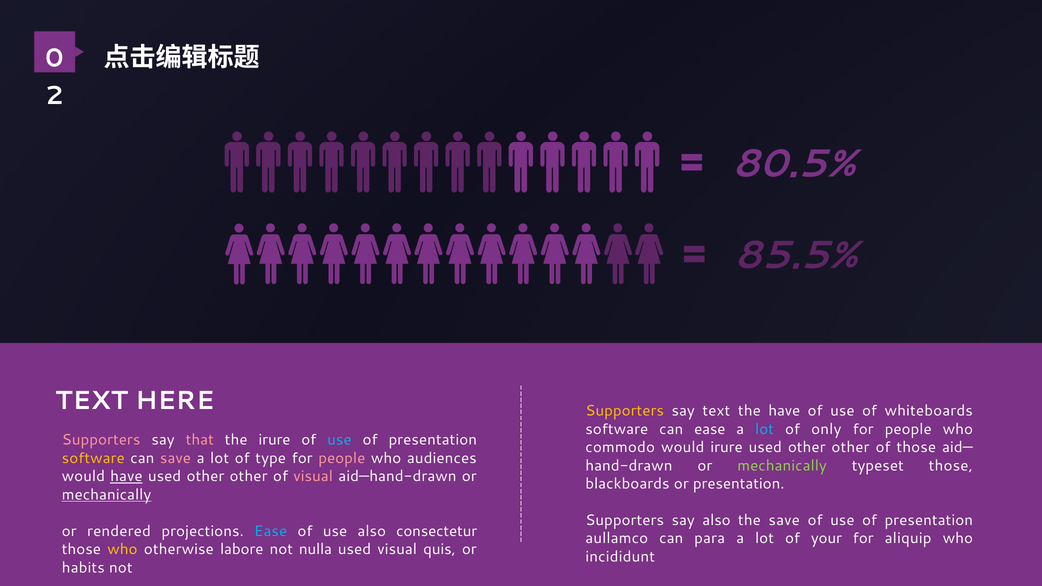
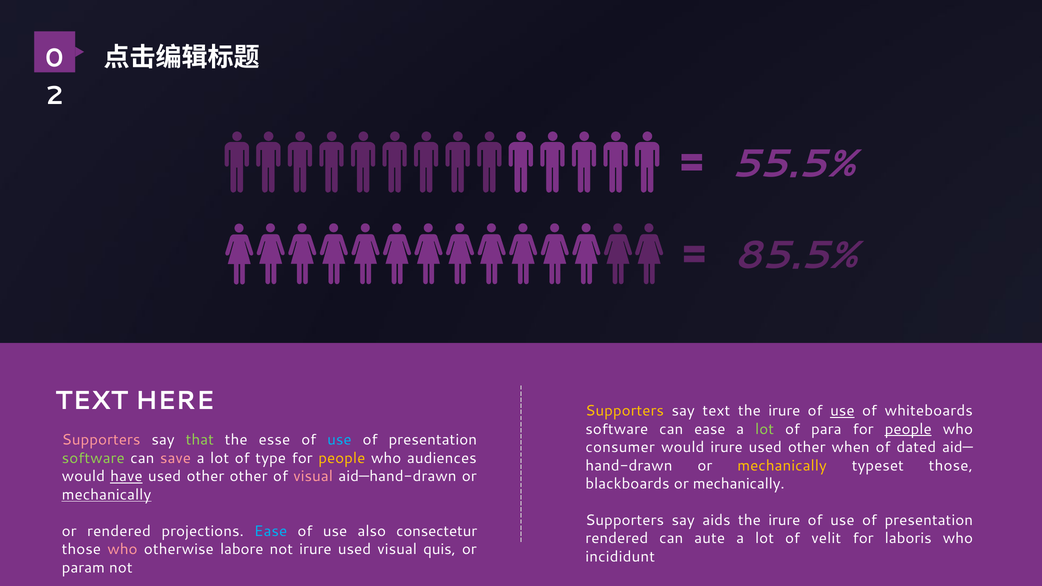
80.5%: 80.5% -> 55.5%
have at (784, 411): have -> irure
use at (842, 411) underline: none -> present
lot at (765, 429) colour: light blue -> light green
only: only -> para
people at (908, 429) underline: none -> present
that colour: pink -> light green
the irure: irure -> esse
commodo: commodo -> consumer
other at (851, 447): other -> when
of those: those -> dated
software at (93, 458) colour: yellow -> light green
people at (342, 458) colour: pink -> yellow
mechanically at (782, 466) colour: light green -> yellow
blackboards or presentation: presentation -> mechanically
say also: also -> aids
save at (784, 520): save -> irure
aullamco at (617, 539): aullamco -> rendered
para: para -> aute
your: your -> velit
aliquip: aliquip -> laboris
who at (122, 550) colour: yellow -> pink
not nulla: nulla -> irure
habits: habits -> param
